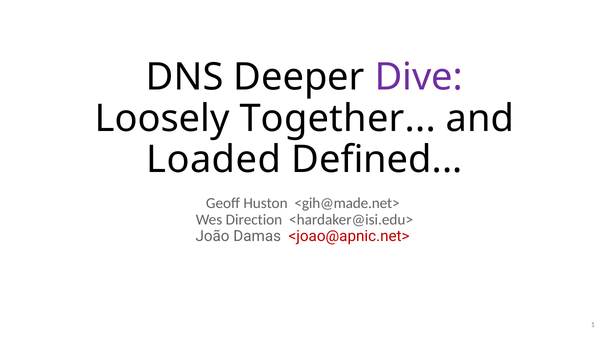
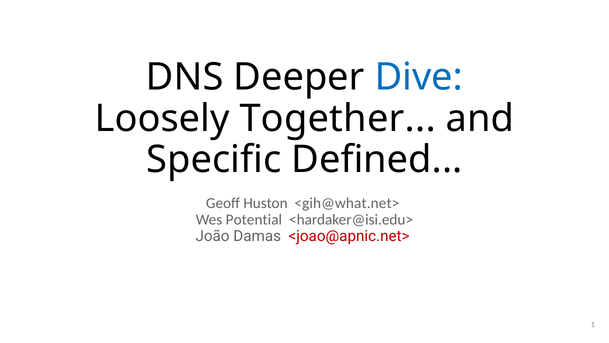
Dive colour: purple -> blue
Loaded: Loaded -> Specific
<gih@made.net>: <gih@made.net> -> <gih@what.net>
Direction: Direction -> Potential
